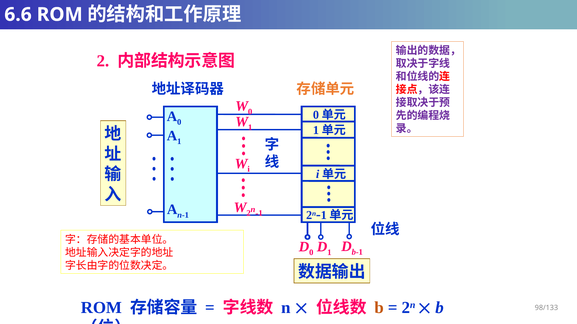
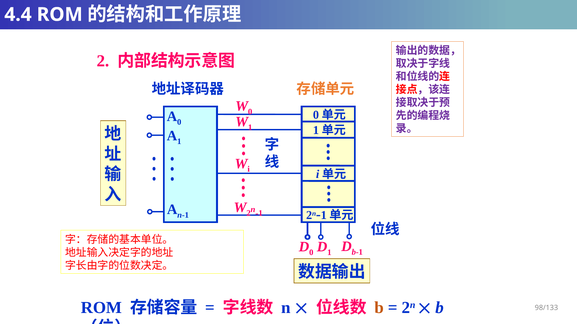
6.6: 6.6 -> 4.4
